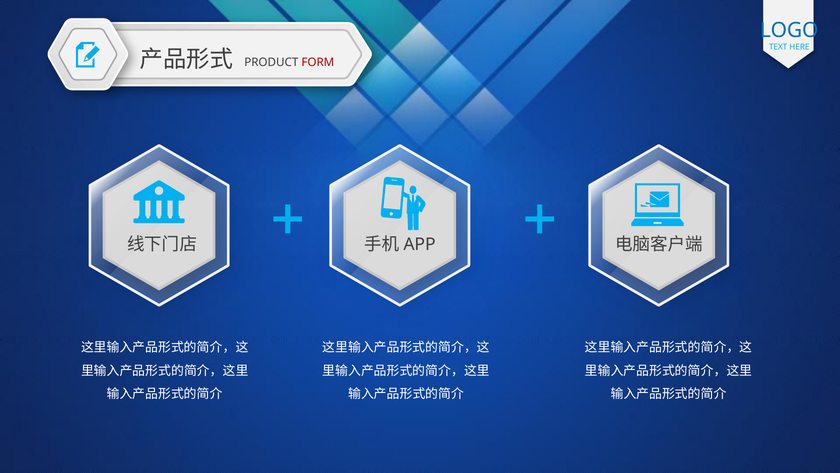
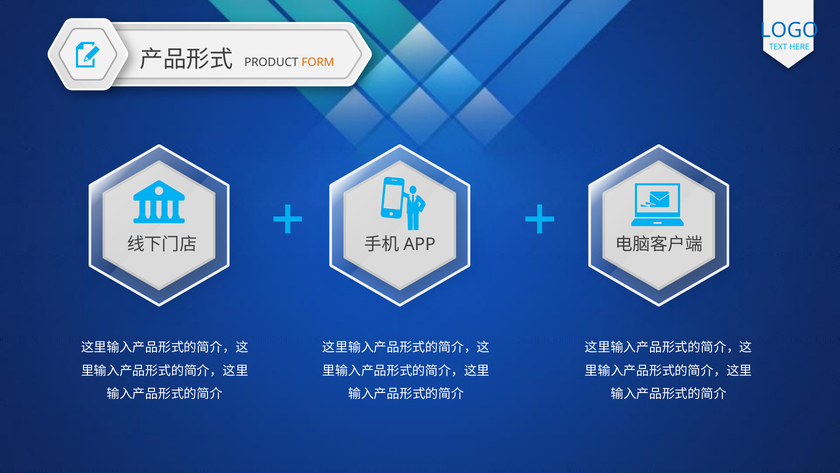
FORM colour: red -> orange
